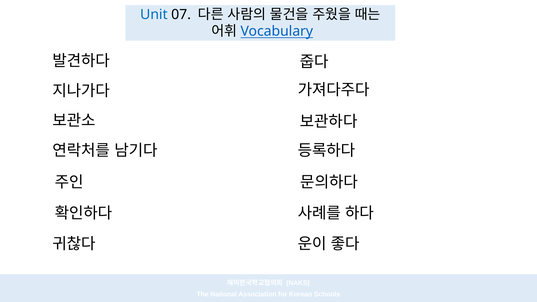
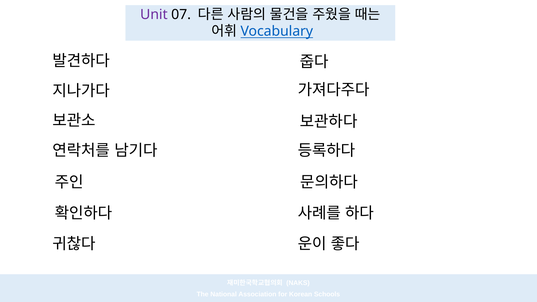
Unit colour: blue -> purple
